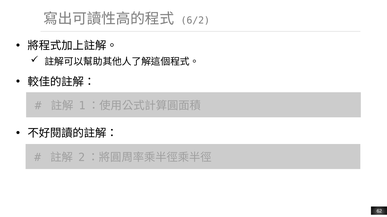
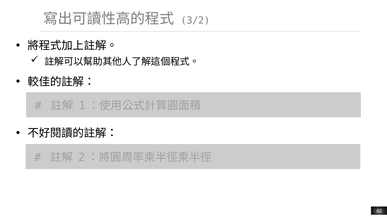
6/2: 6/2 -> 3/2
